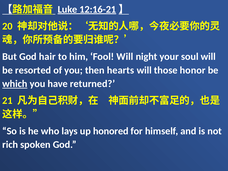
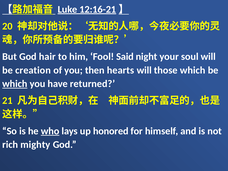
Fool Will: Will -> Said
resorted: resorted -> creation
those honor: honor -> which
who underline: none -> present
spoken: spoken -> mighty
